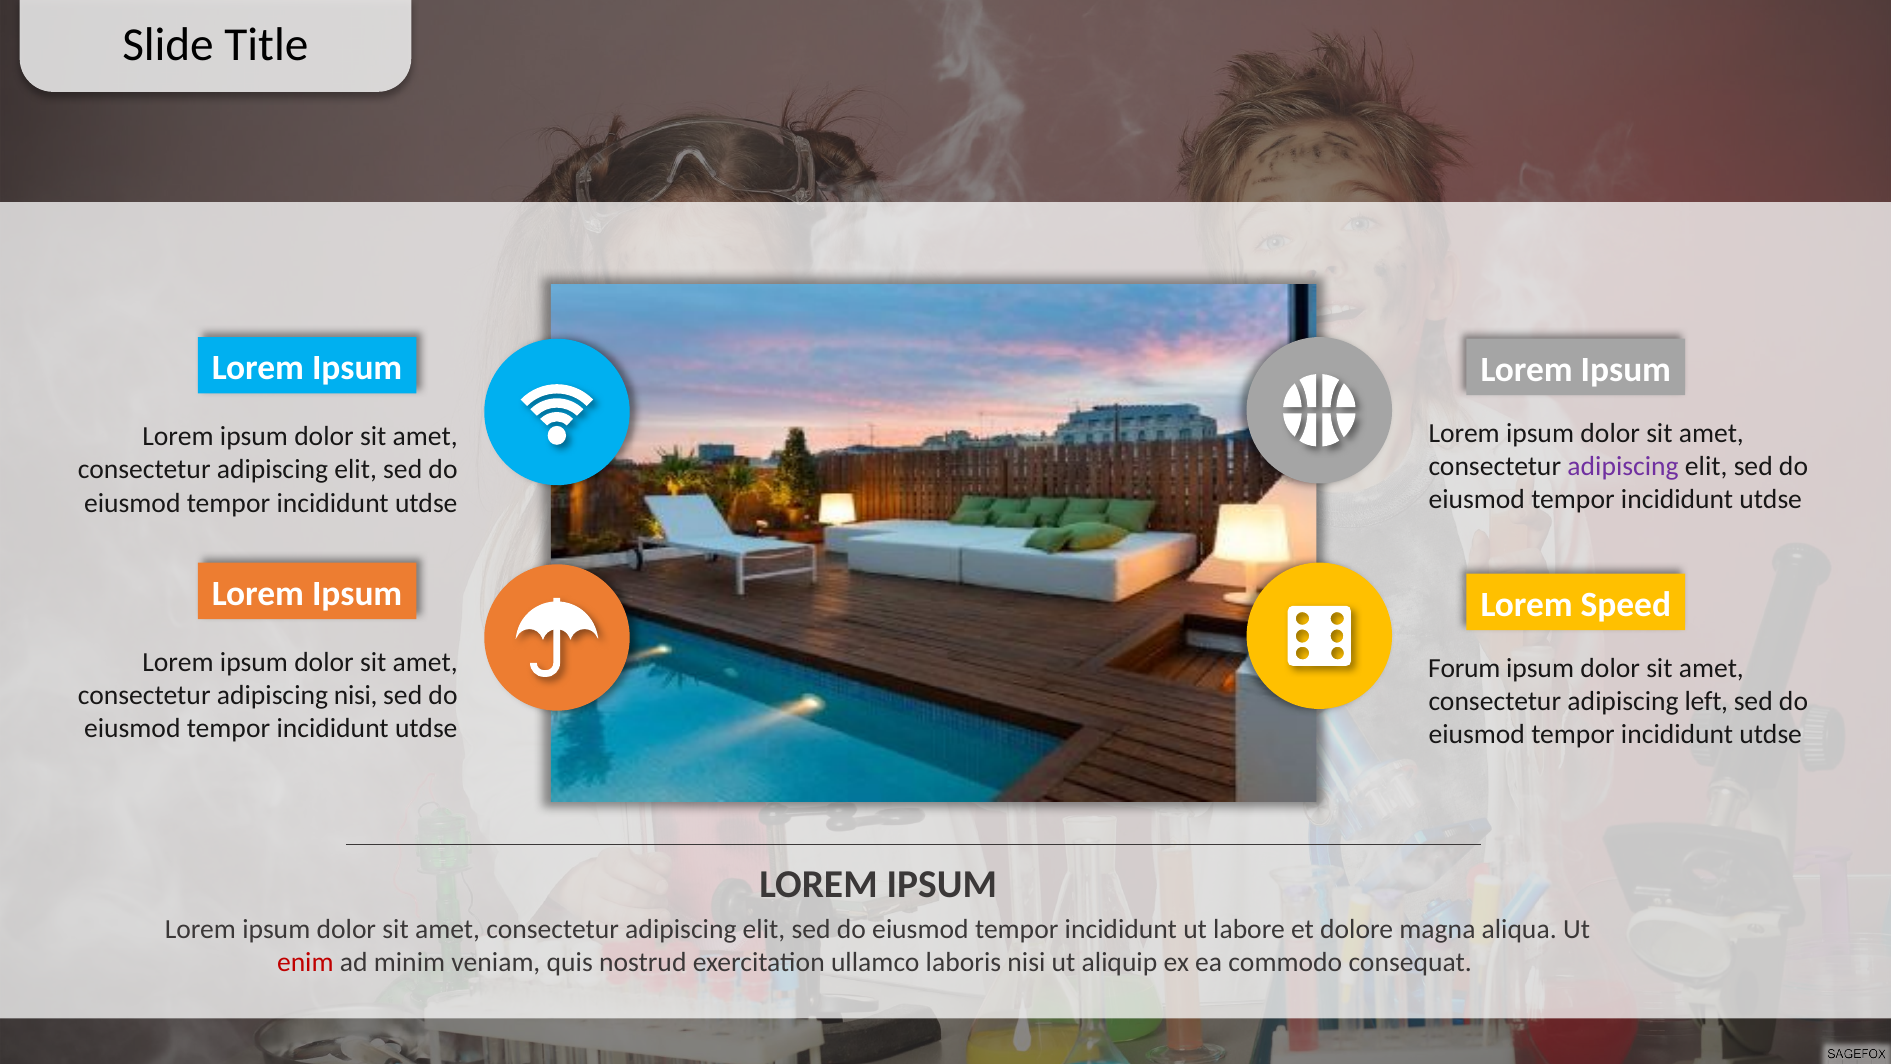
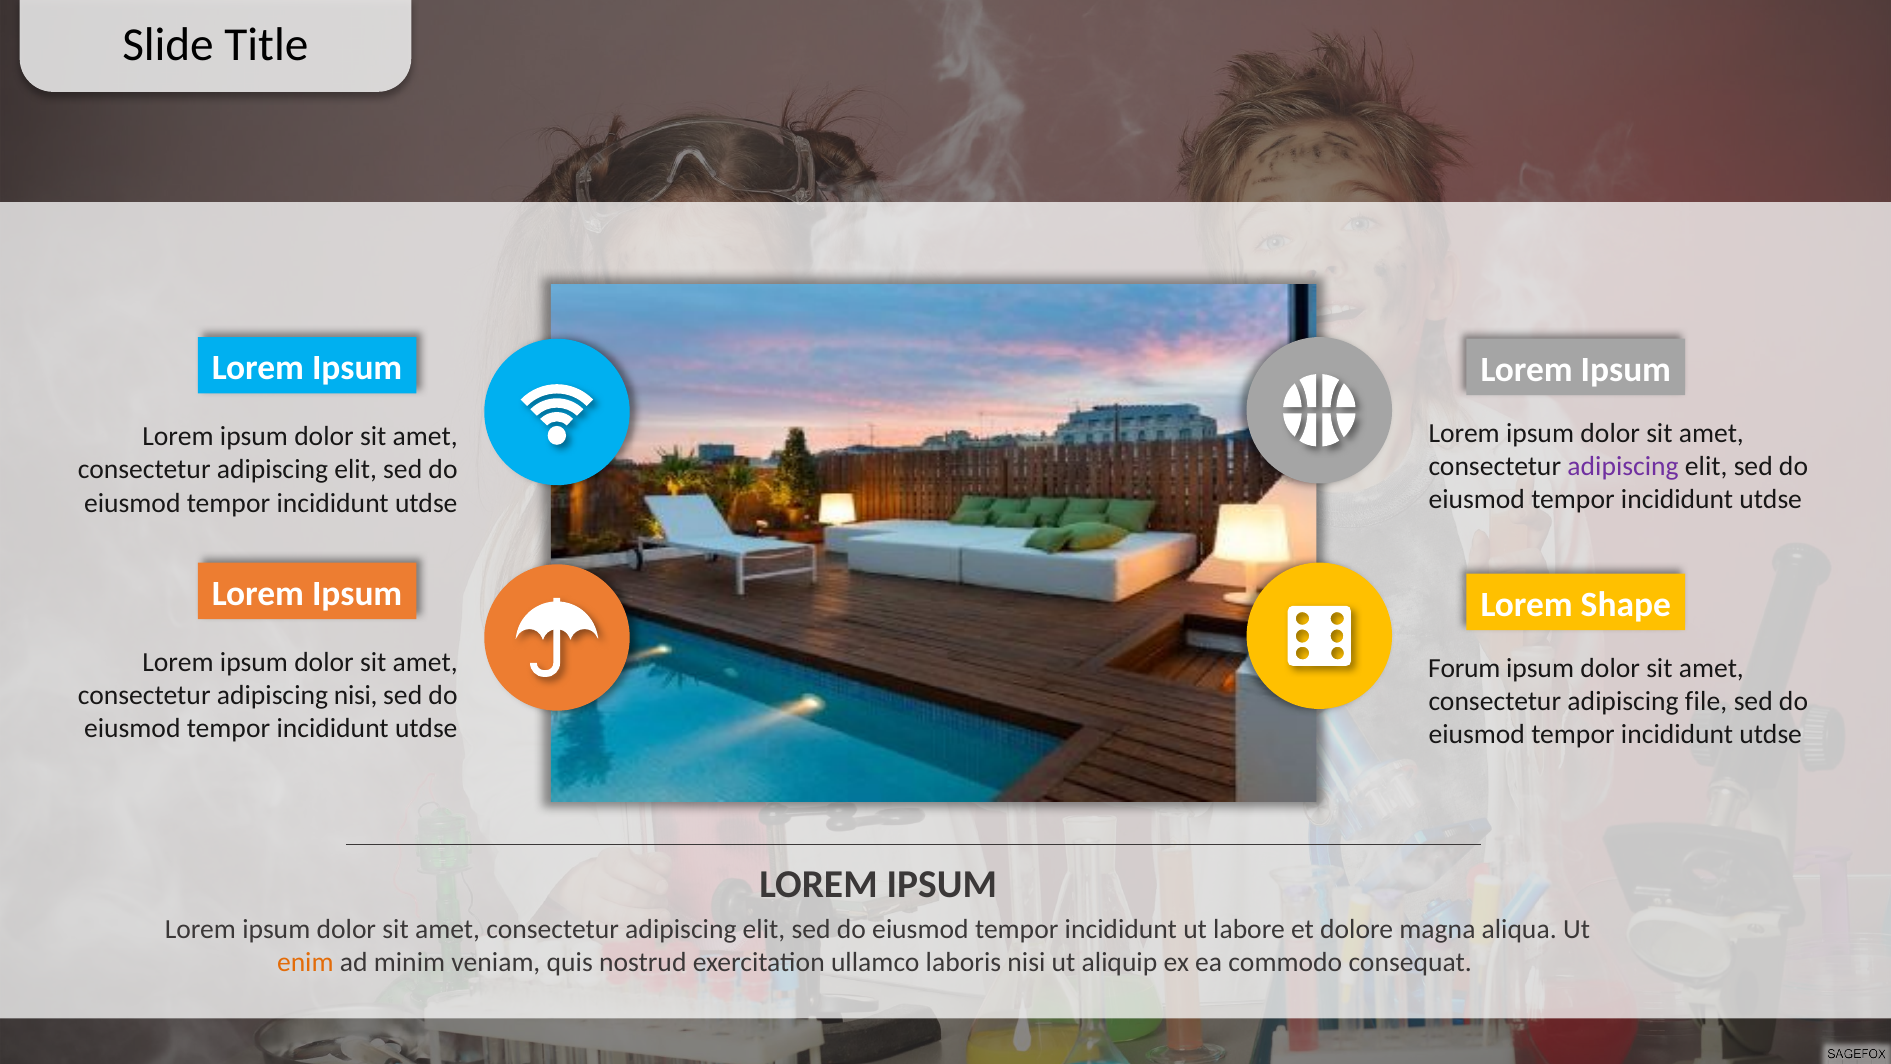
Speed: Speed -> Shape
left: left -> file
enim colour: red -> orange
